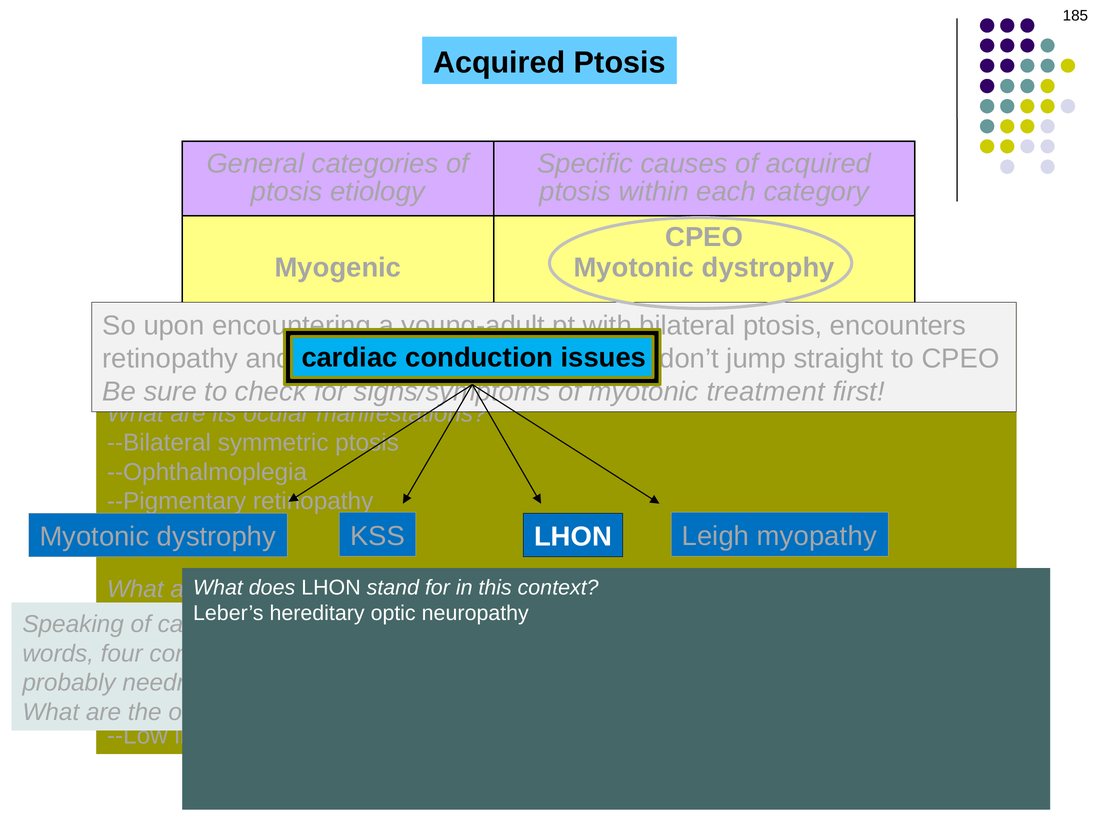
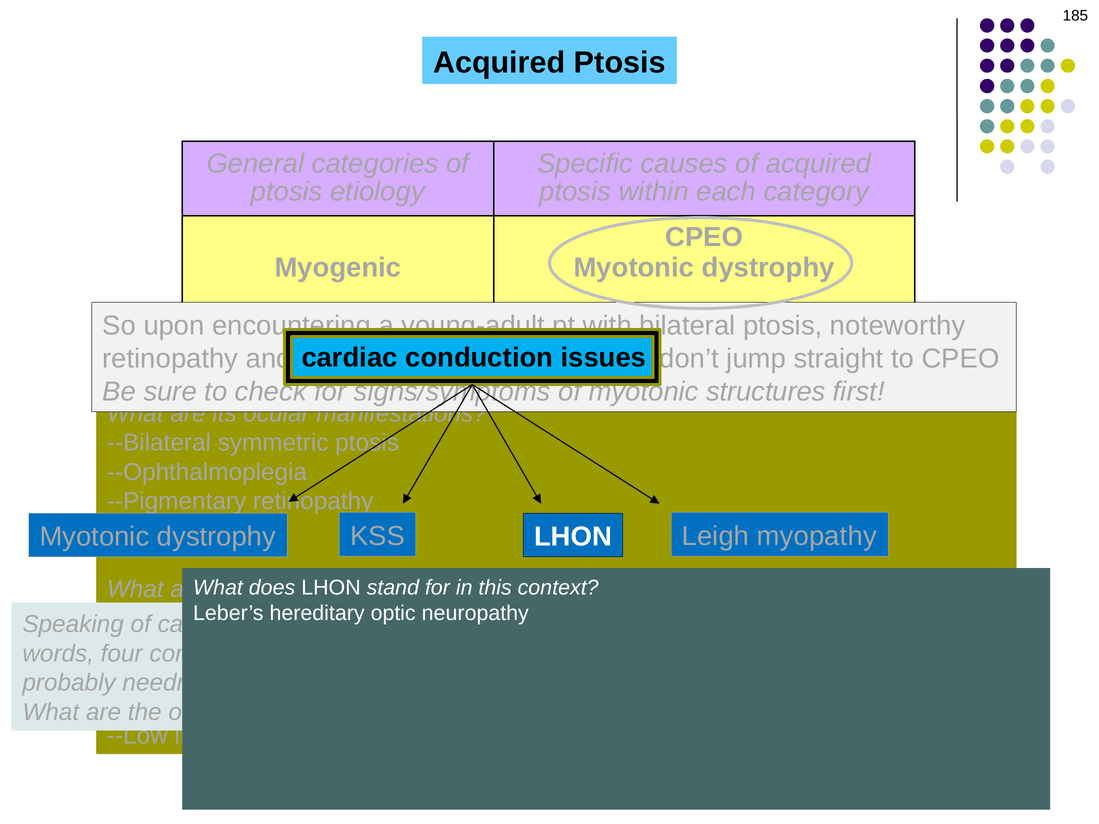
encounters at (898, 326): encounters -> noteworthy
treatment: treatment -> structures
